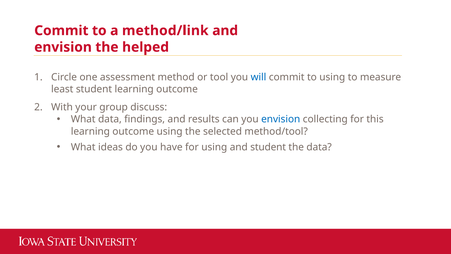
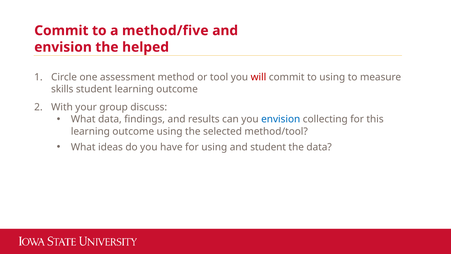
method/link: method/link -> method/five
will colour: blue -> red
least: least -> skills
